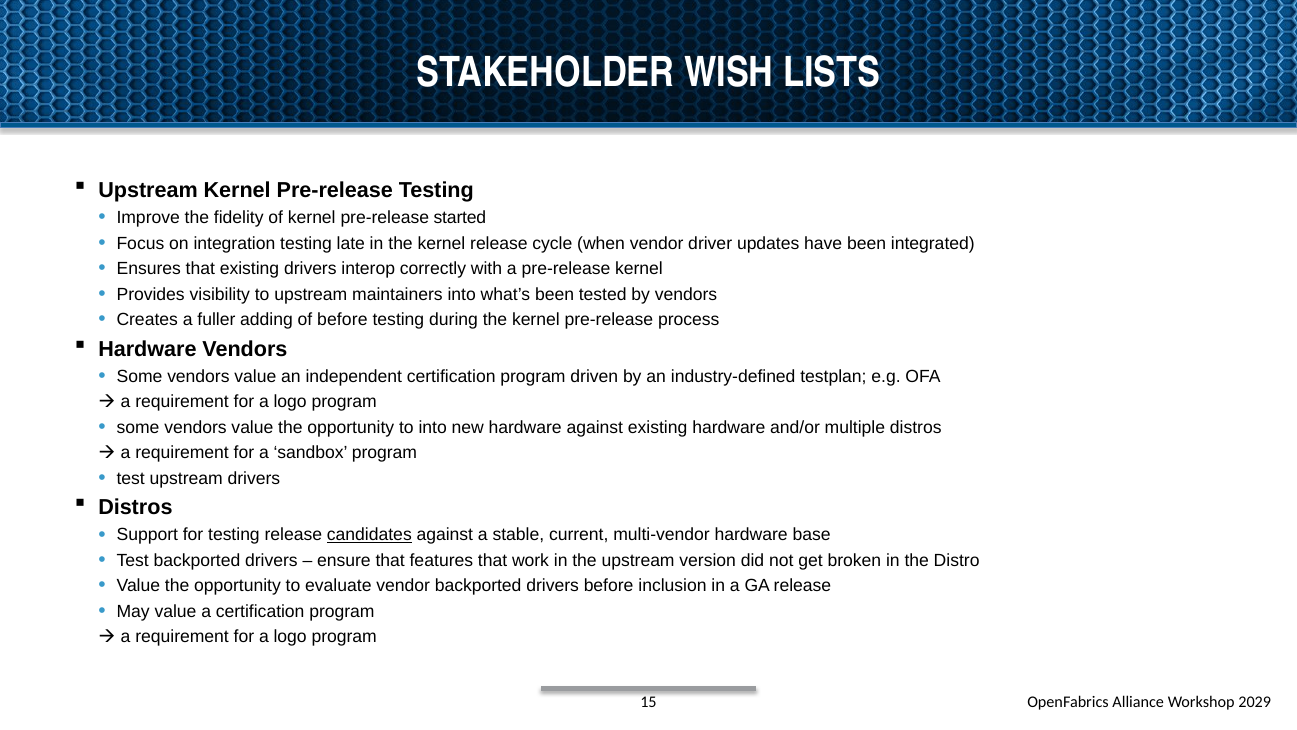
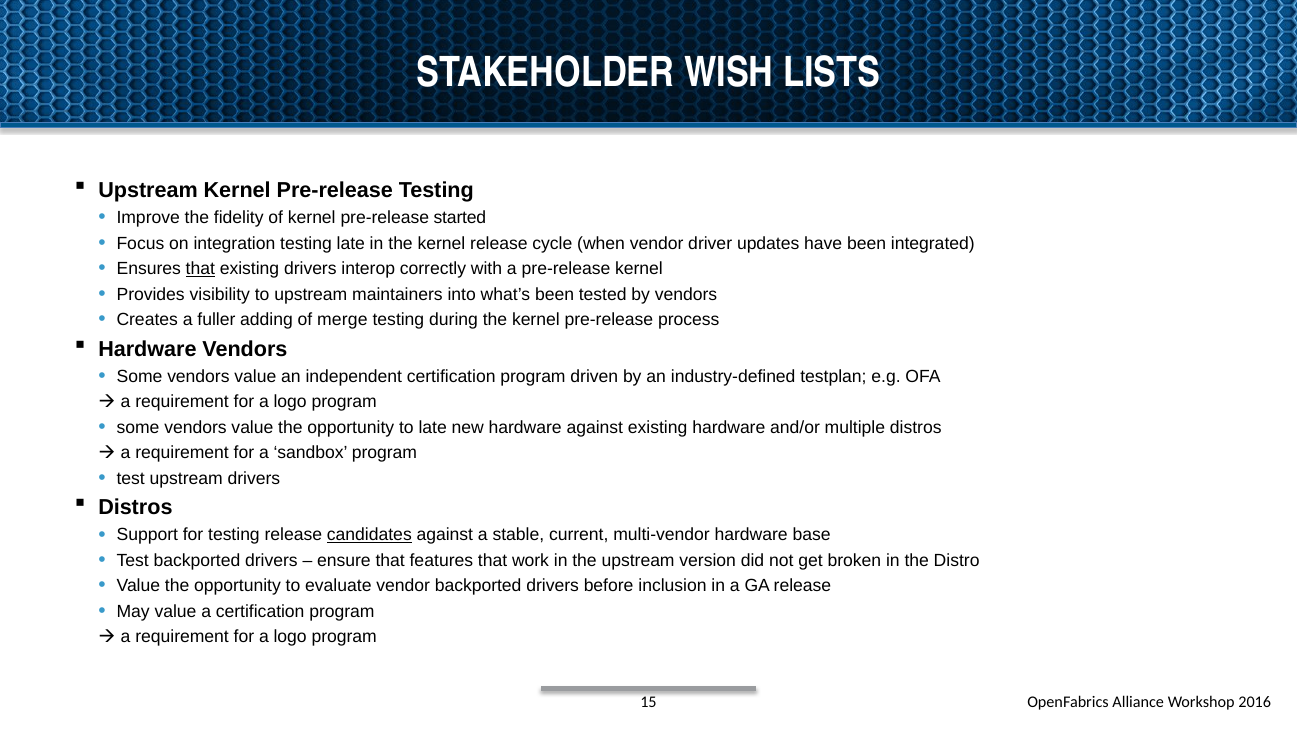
that at (200, 269) underline: none -> present
of before: before -> merge
to into: into -> late
2029: 2029 -> 2016
